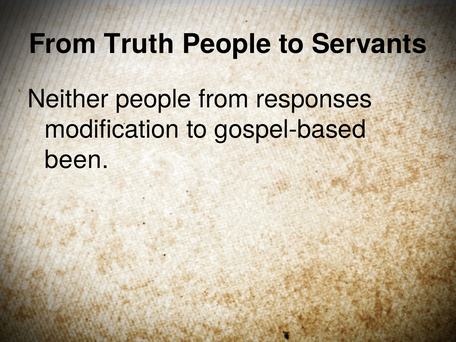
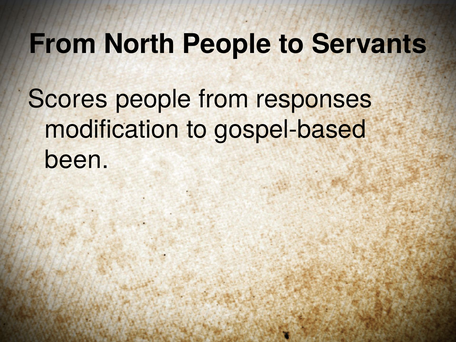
Truth: Truth -> North
Neither: Neither -> Scores
